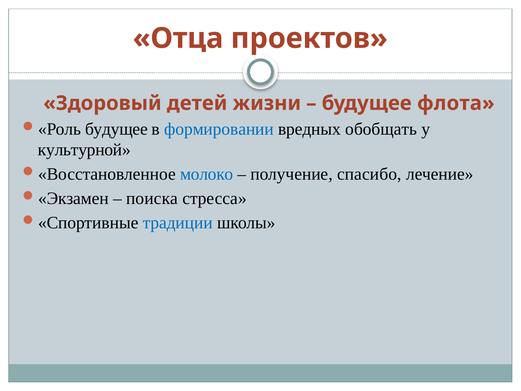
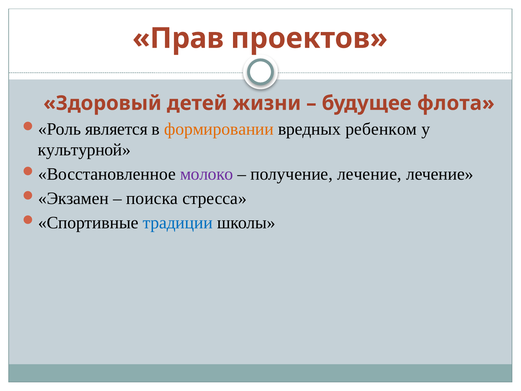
Отца: Отца -> Прав
будущее at (116, 129): будущее -> является
формировании colour: blue -> orange
обобщать: обобщать -> ребенком
молоко colour: blue -> purple
получение спасибо: спасибо -> лечение
